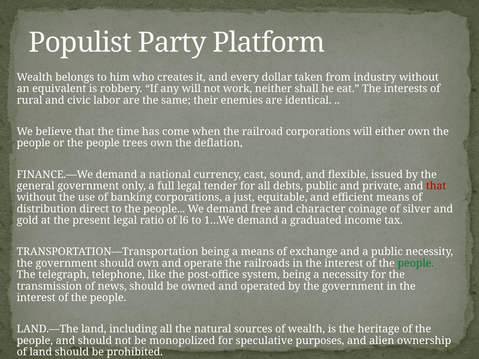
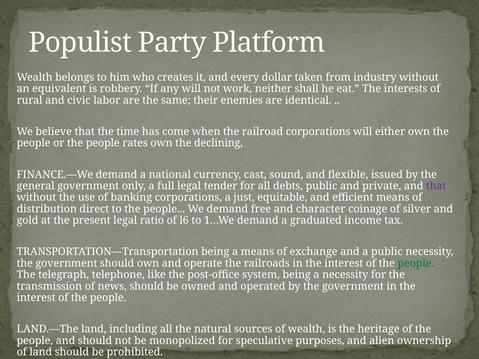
trees: trees -> rates
deflation: deflation -> declining
that at (436, 186) colour: red -> purple
